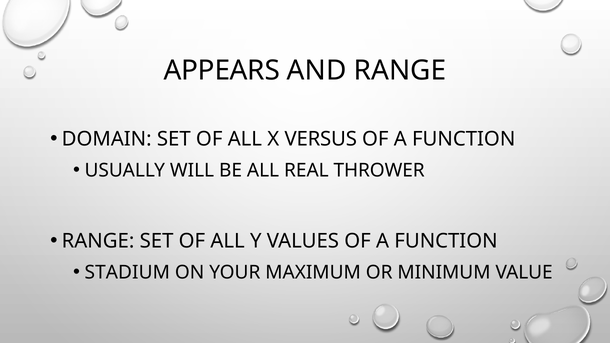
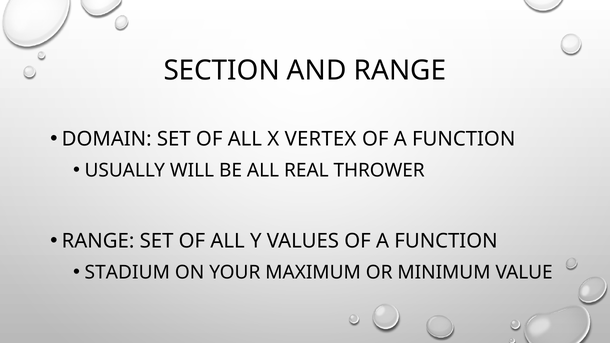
APPEARS: APPEARS -> SECTION
VERSUS: VERSUS -> VERTEX
